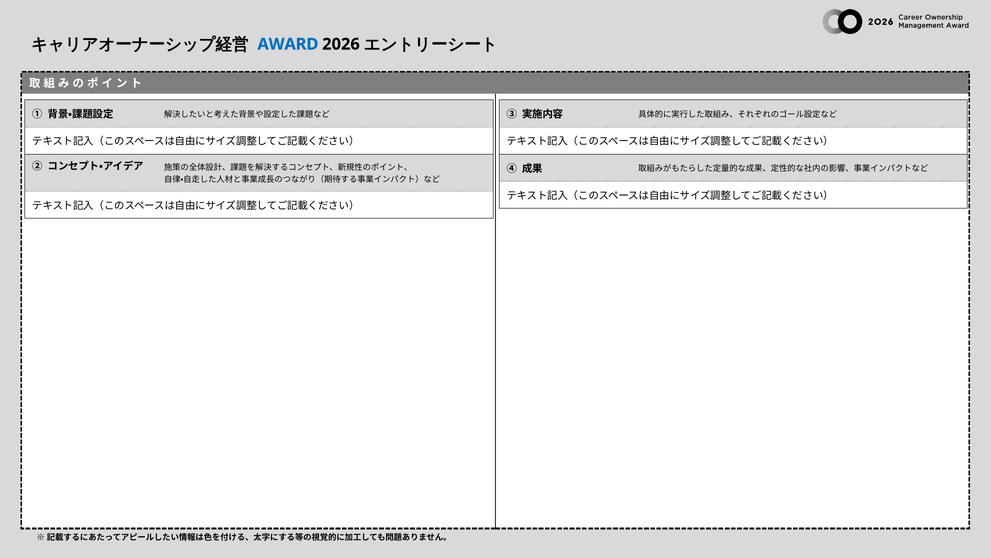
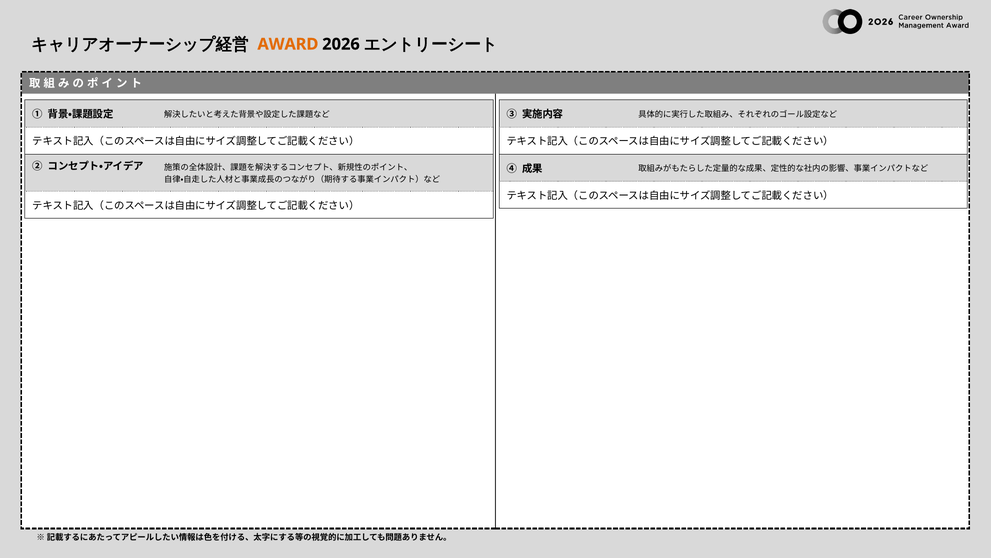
AWARD colour: blue -> orange
